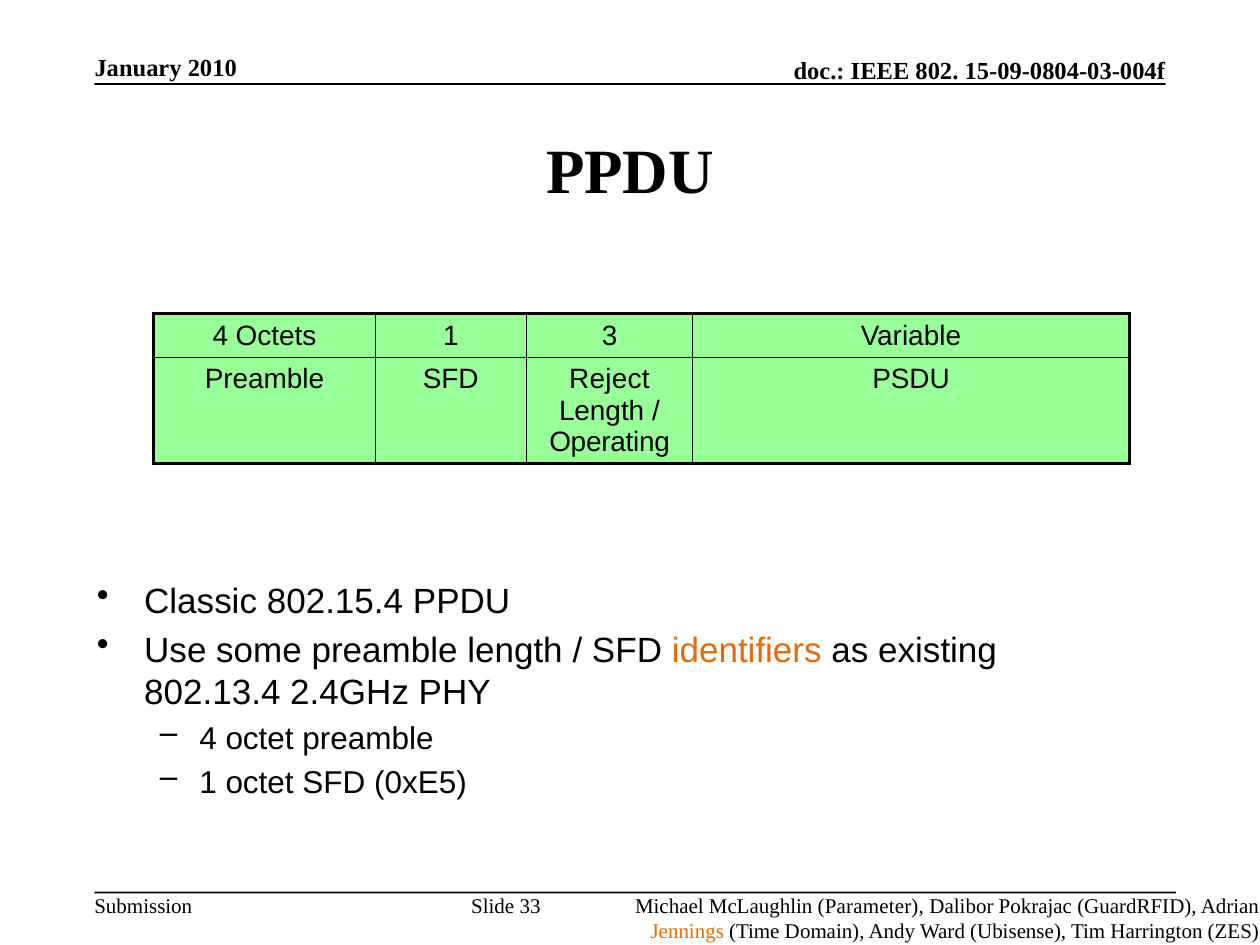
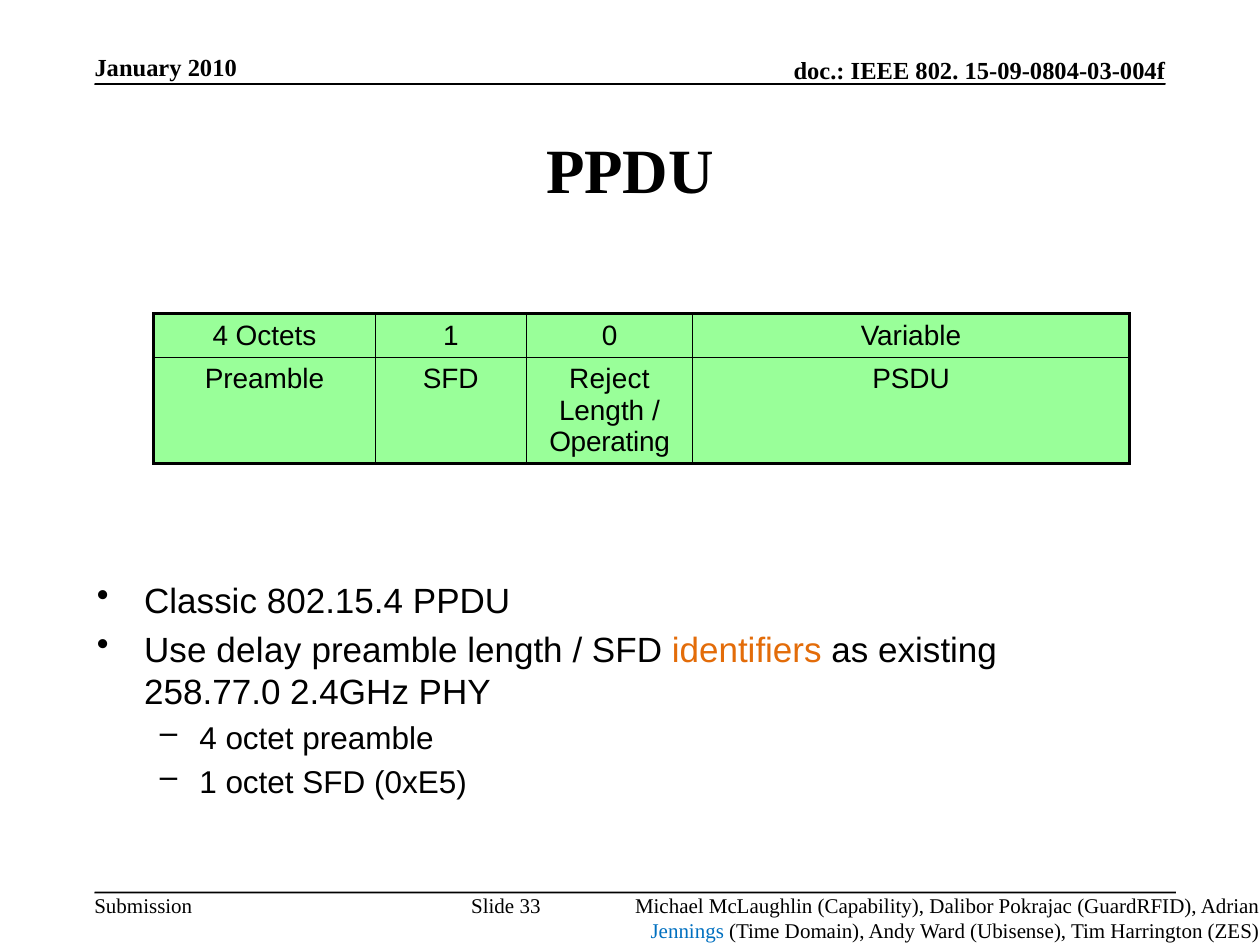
3: 3 -> 0
some: some -> delay
802.13.4: 802.13.4 -> 258.77.0
Parameter: Parameter -> Capability
Jennings colour: orange -> blue
